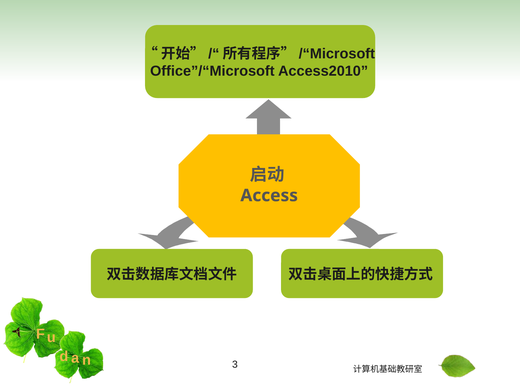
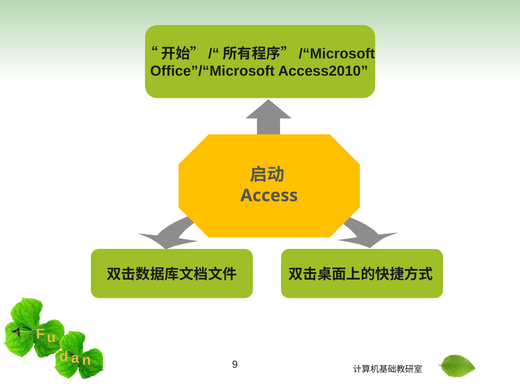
3: 3 -> 9
